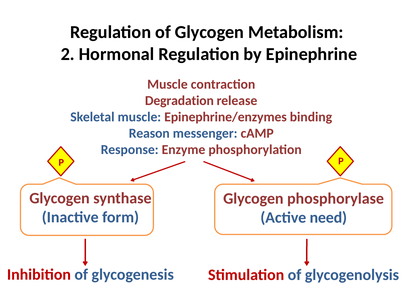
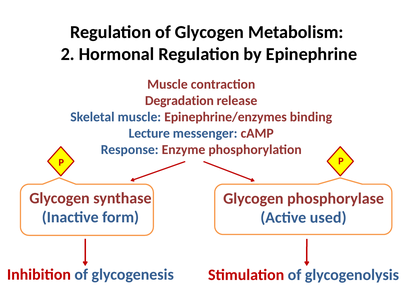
Reason: Reason -> Lecture
need: need -> used
